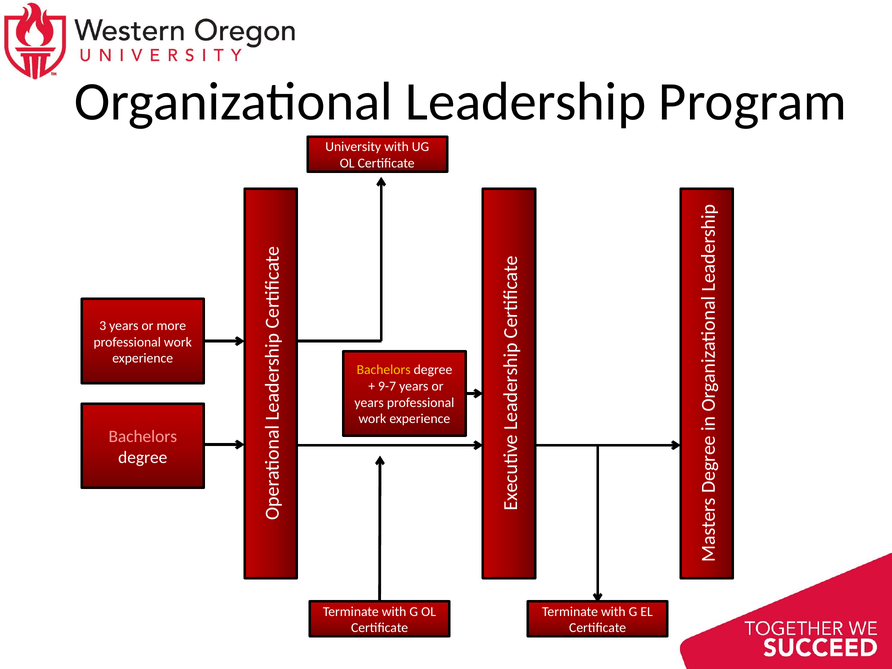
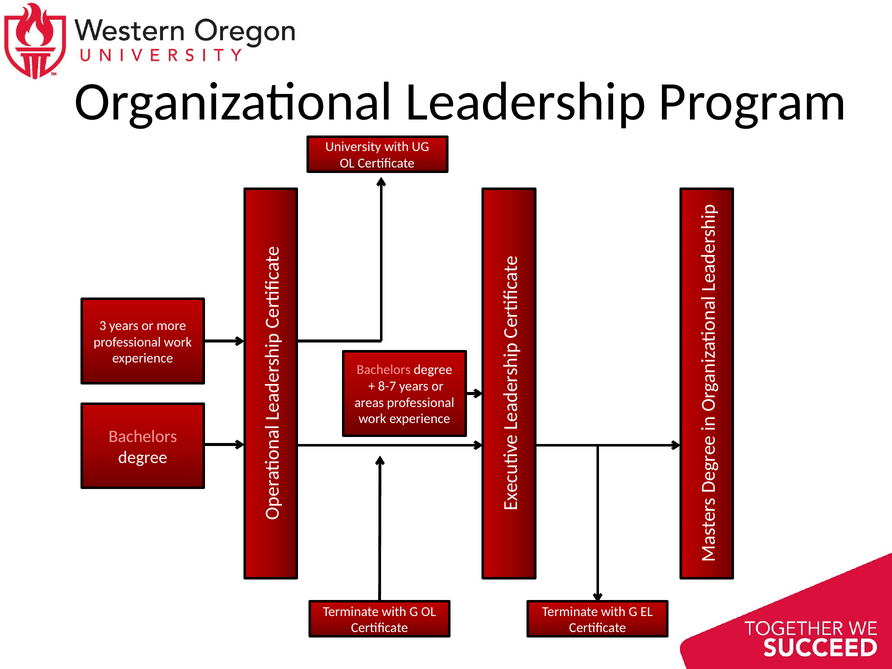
Bachelors at (384, 370) colour: yellow -> pink
9-7: 9-7 -> 8-7
years at (369, 403): years -> areas
